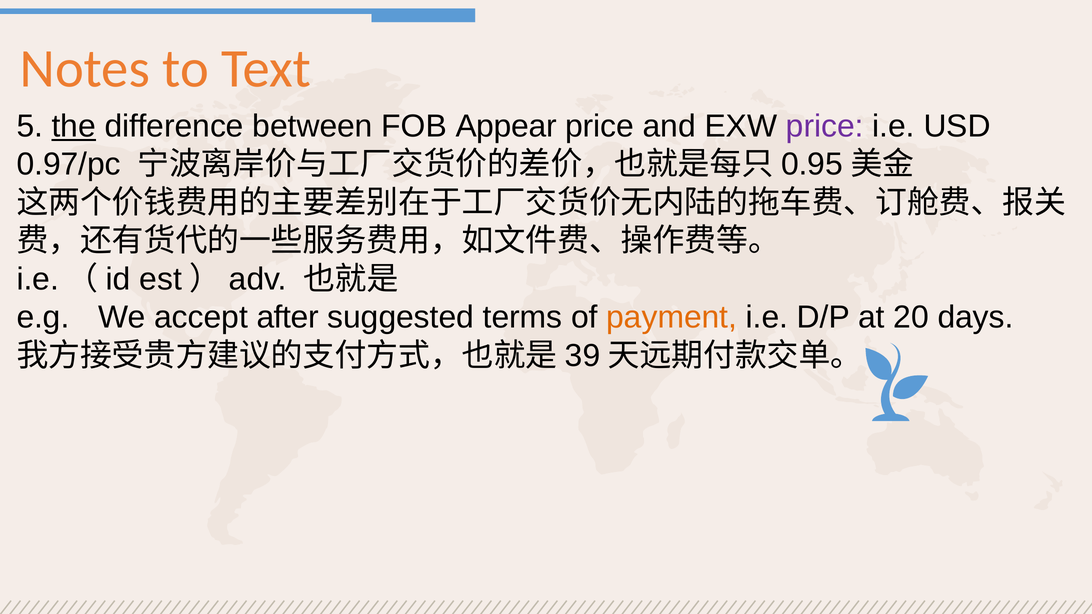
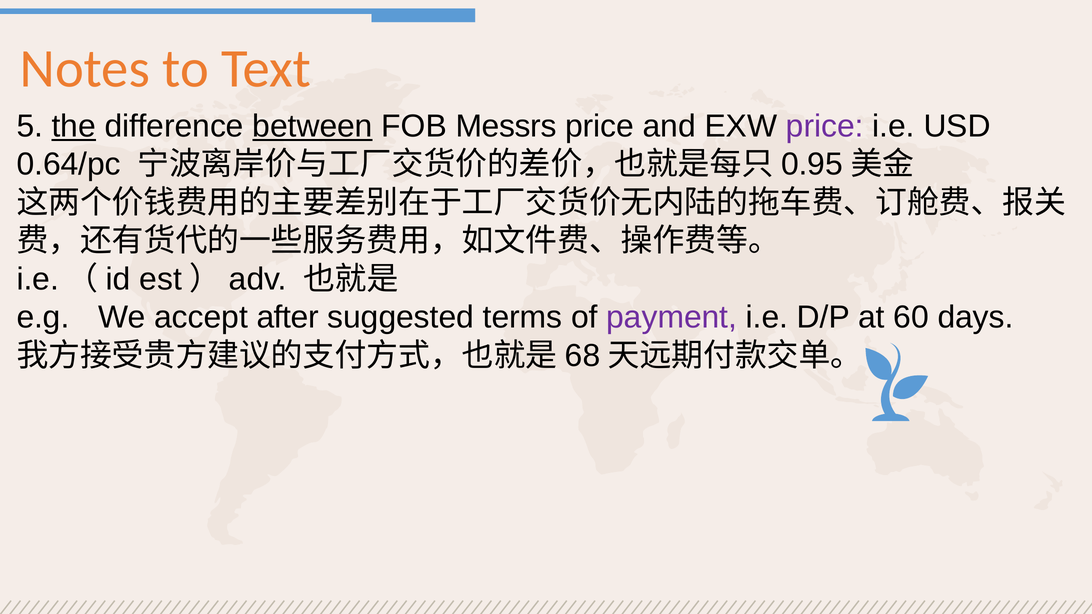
between underline: none -> present
Appear: Appear -> Messrs
0.97/pc: 0.97/pc -> 0.64/pc
payment colour: orange -> purple
20: 20 -> 60
39: 39 -> 68
